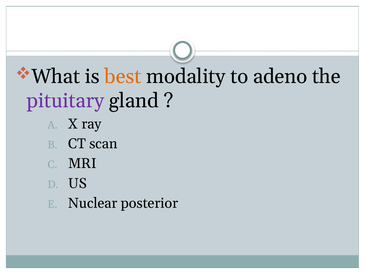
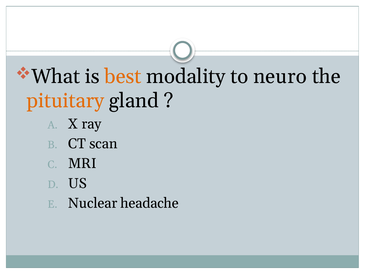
adeno: adeno -> neuro
pituitary colour: purple -> orange
posterior: posterior -> headache
